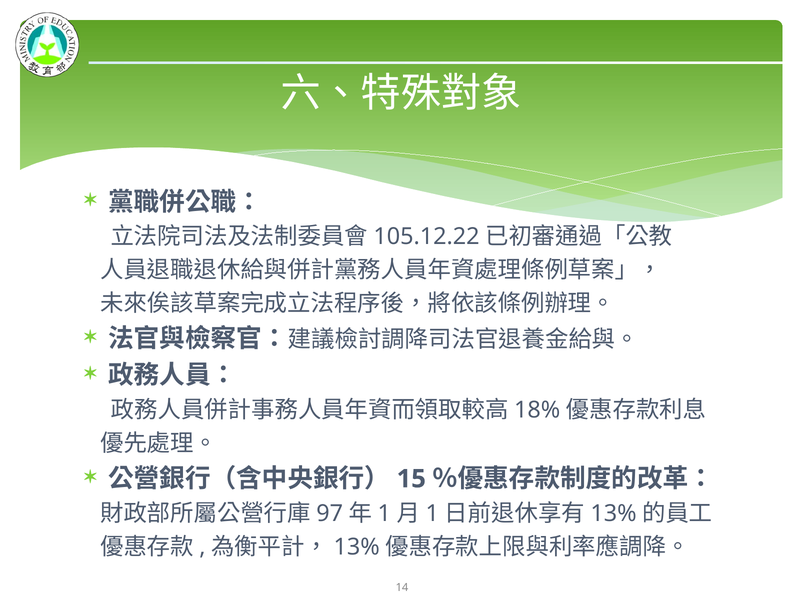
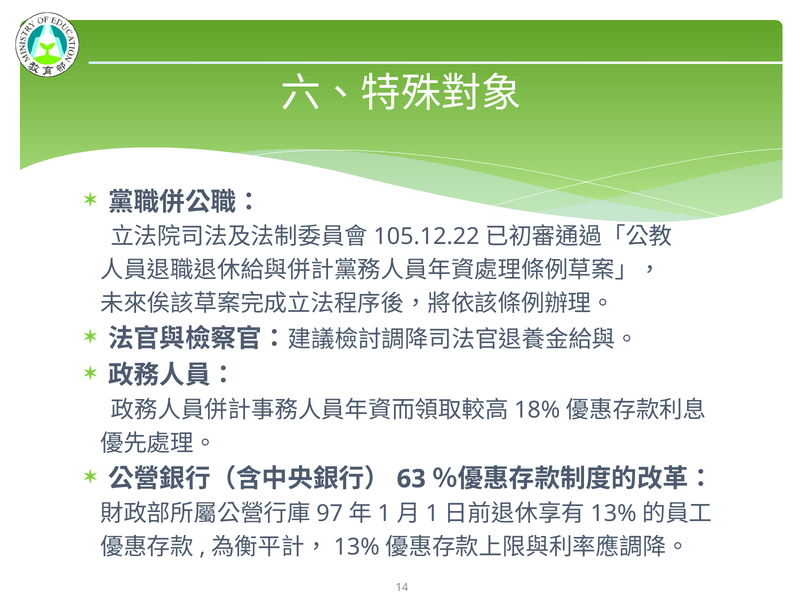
15: 15 -> 63
